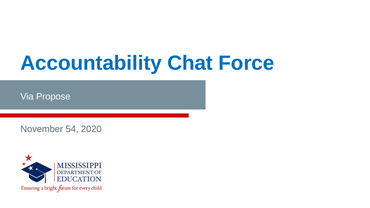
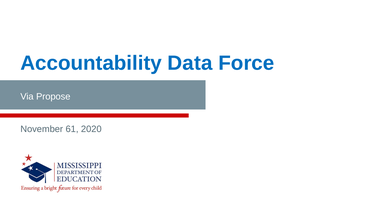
Chat: Chat -> Data
54: 54 -> 61
